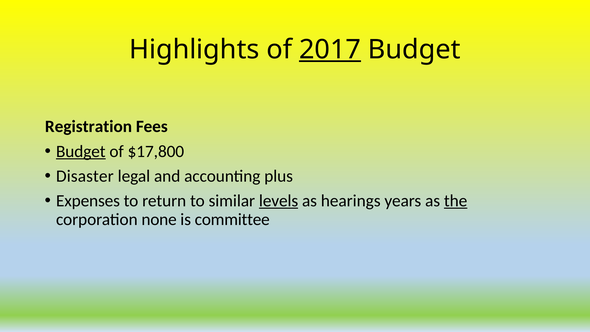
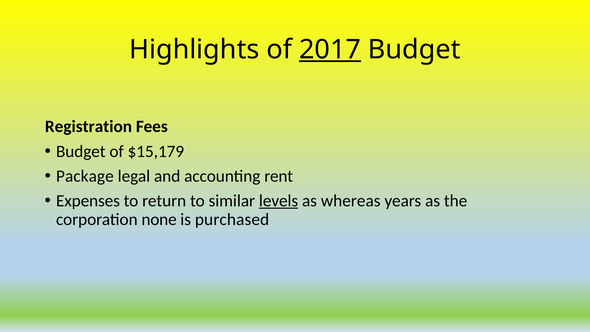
Budget at (81, 151) underline: present -> none
$17,800: $17,800 -> $15,179
Disaster: Disaster -> Package
plus: plus -> rent
hearings: hearings -> whereas
the underline: present -> none
committee: committee -> purchased
